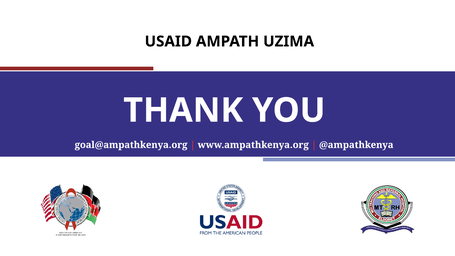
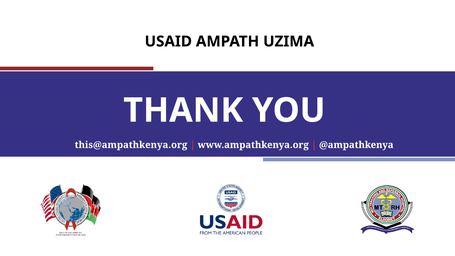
goal@ampathkenya.org: goal@ampathkenya.org -> this@ampathkenya.org
